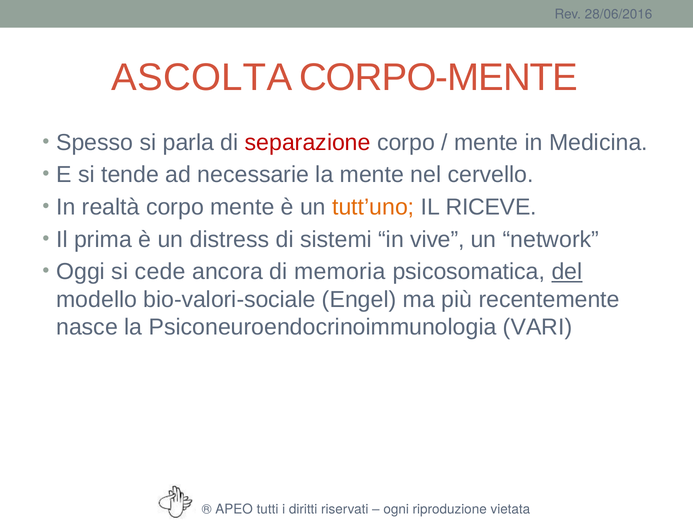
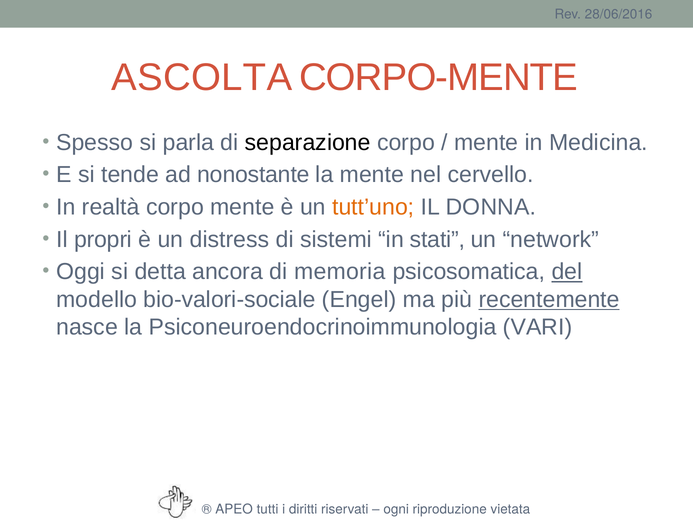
separazione colour: red -> black
necessarie: necessarie -> nonostante
RICEVE: RICEVE -> DONNA
prima: prima -> propri
vive: vive -> stati
cede: cede -> detta
recentemente underline: none -> present
